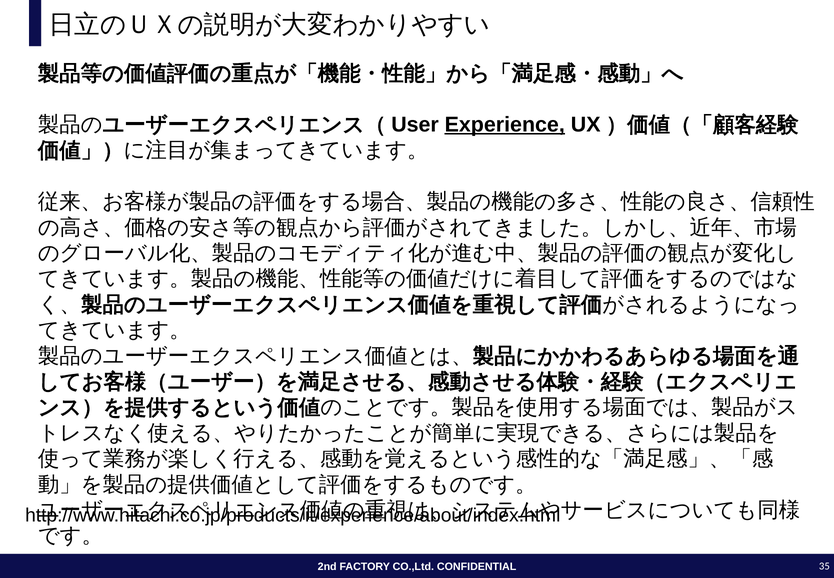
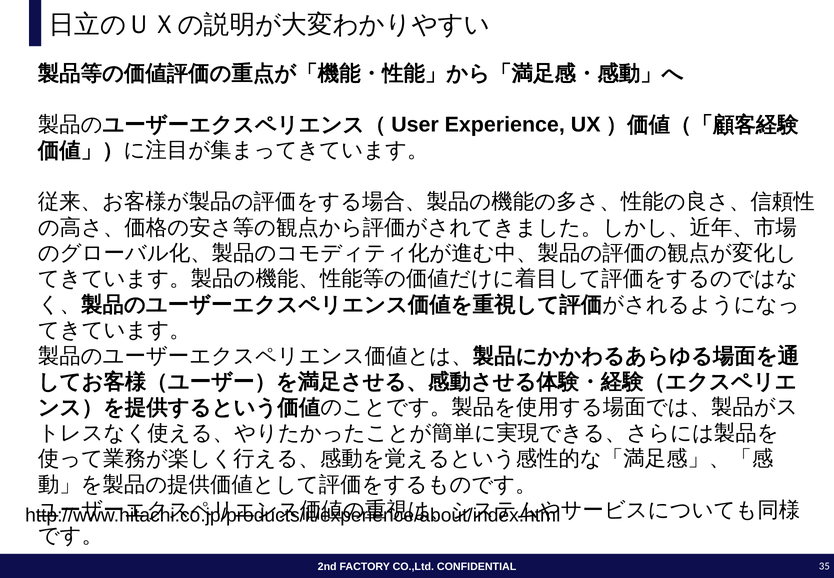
Experience underline: present -> none
